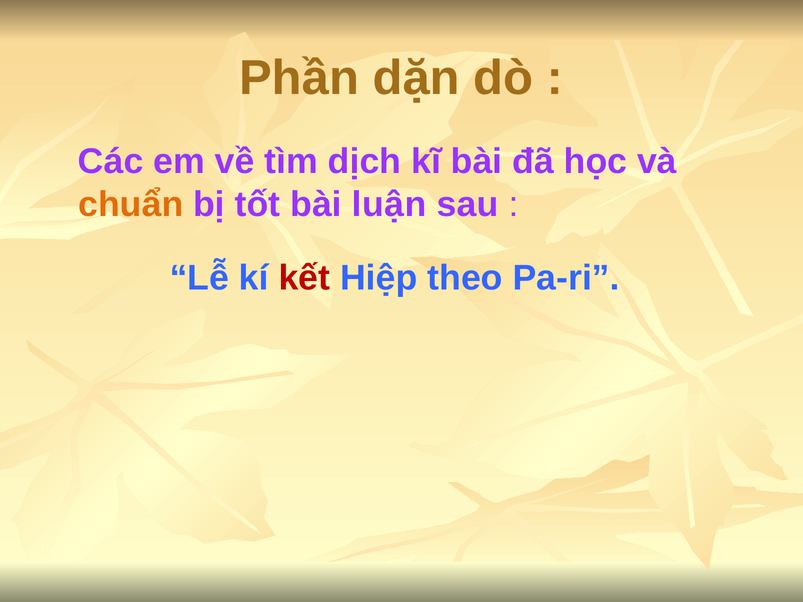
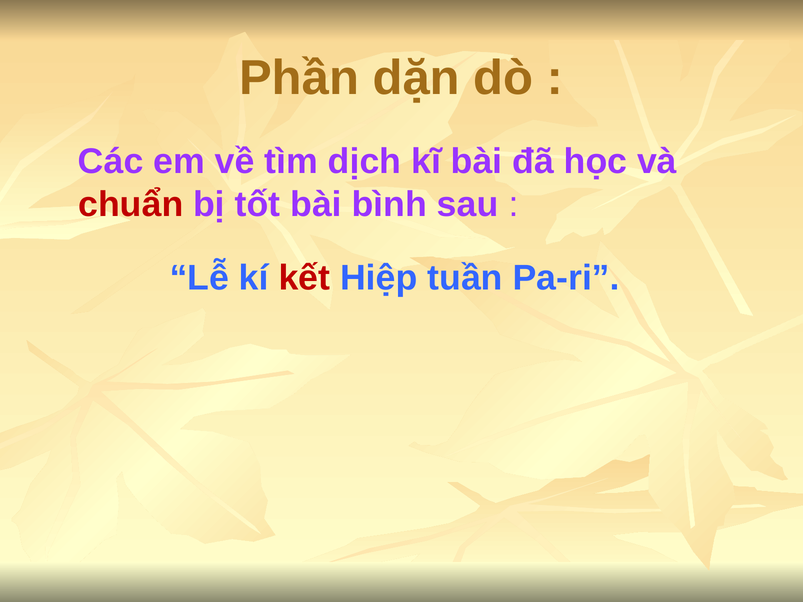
chuẩn colour: orange -> red
luận: luận -> bình
theo: theo -> tuần
